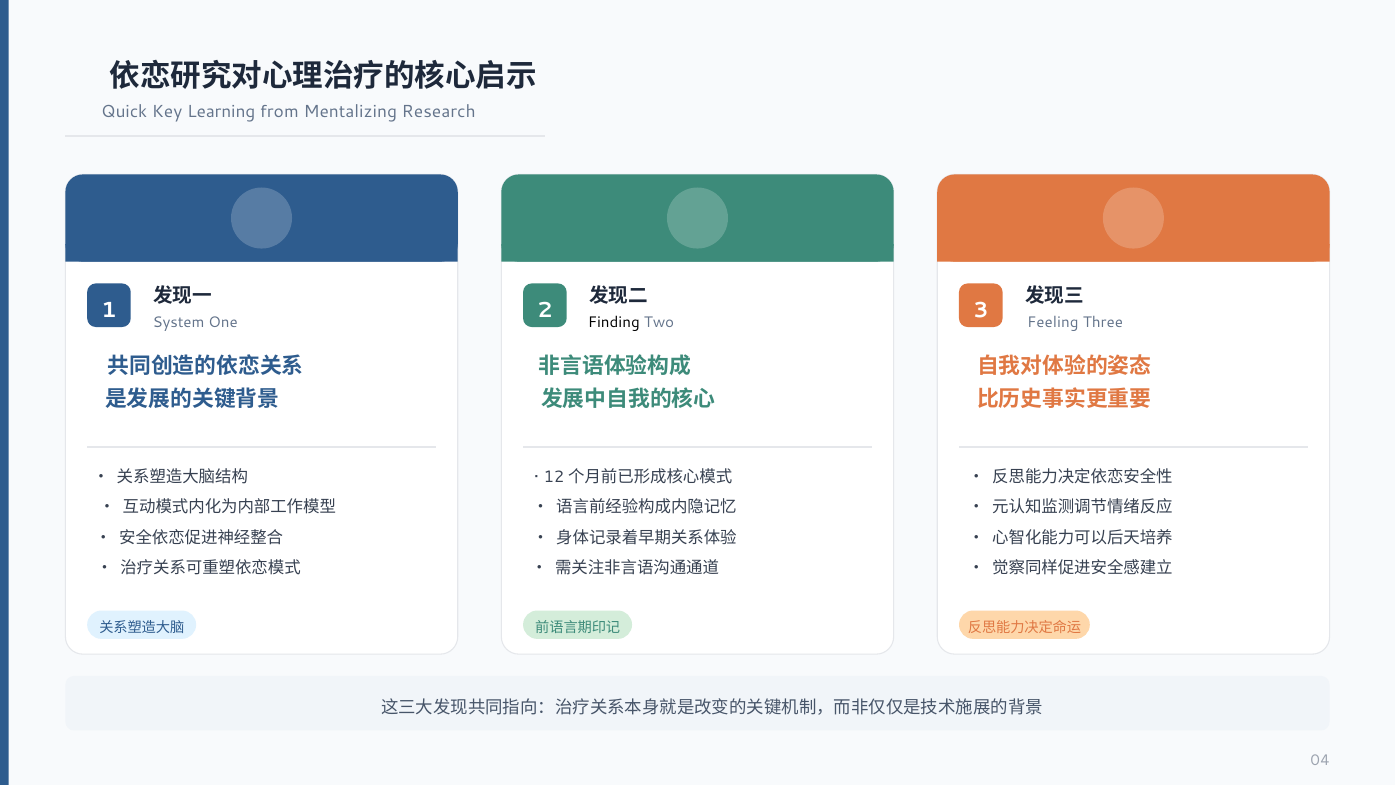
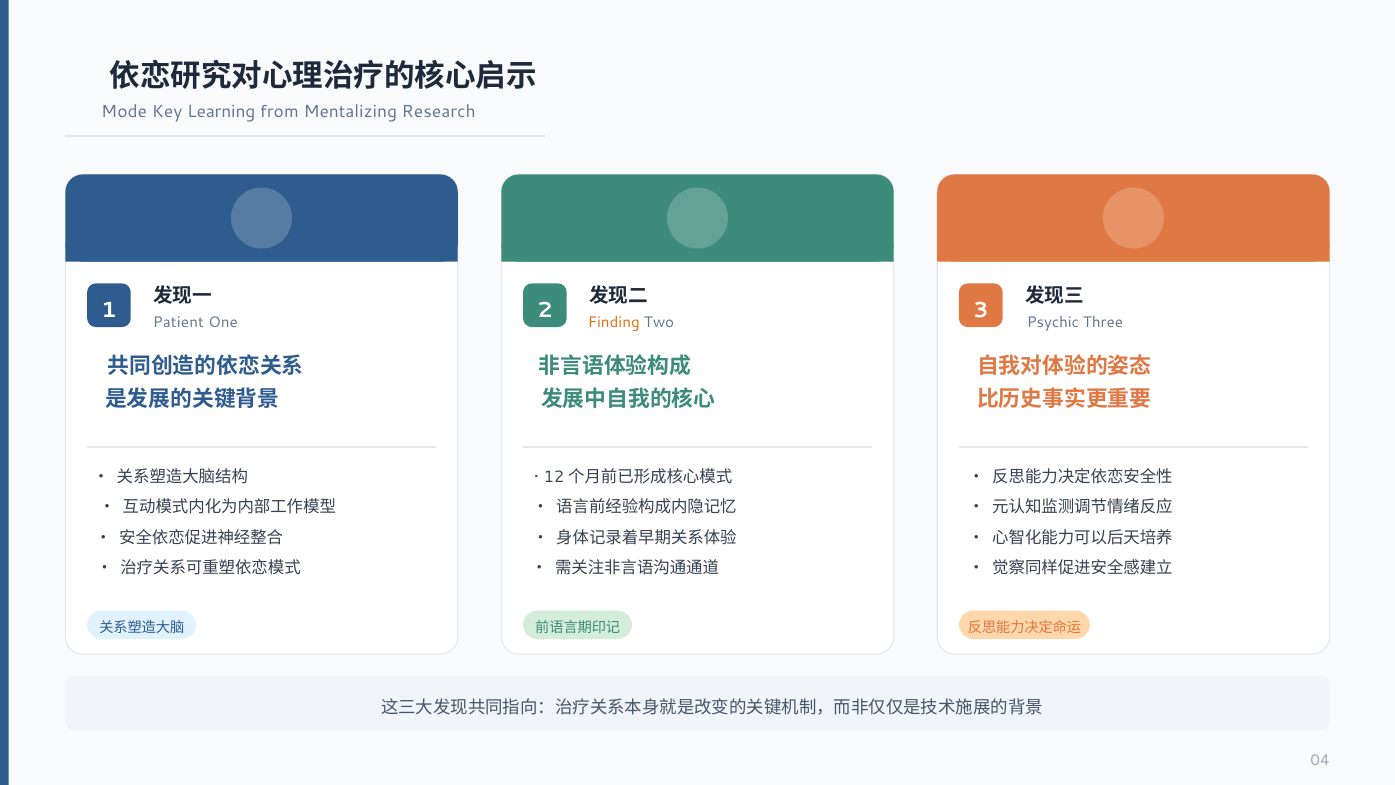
Quick: Quick -> Mode
System: System -> Patient
Finding colour: black -> orange
Feeling: Feeling -> Psychic
